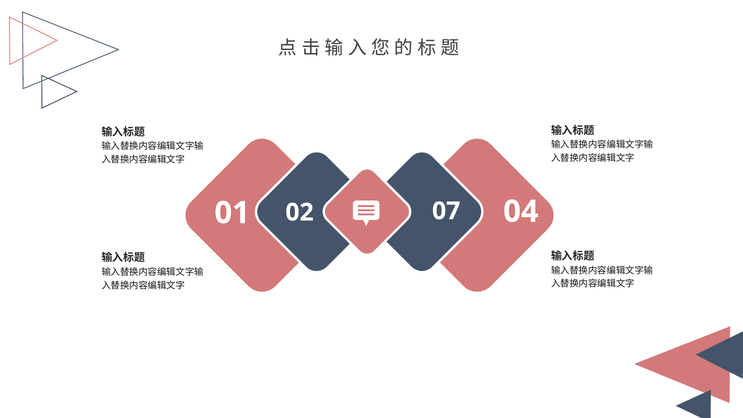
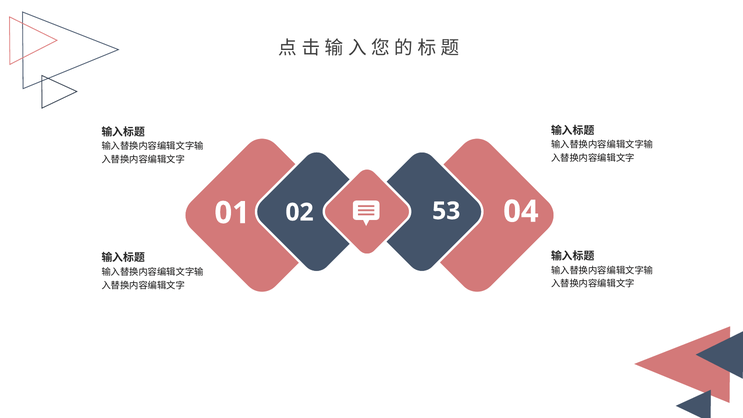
07: 07 -> 53
